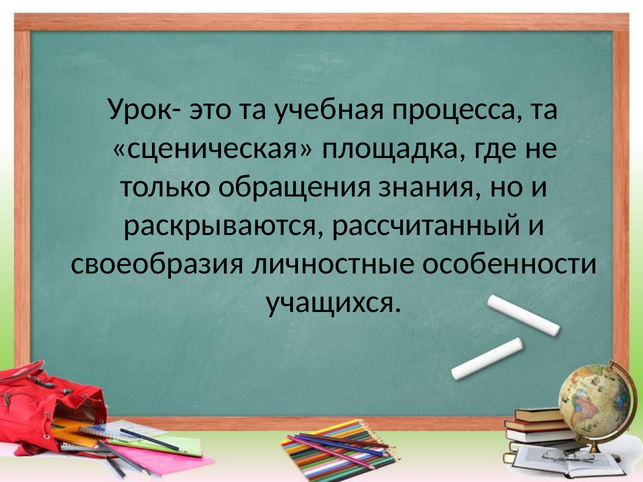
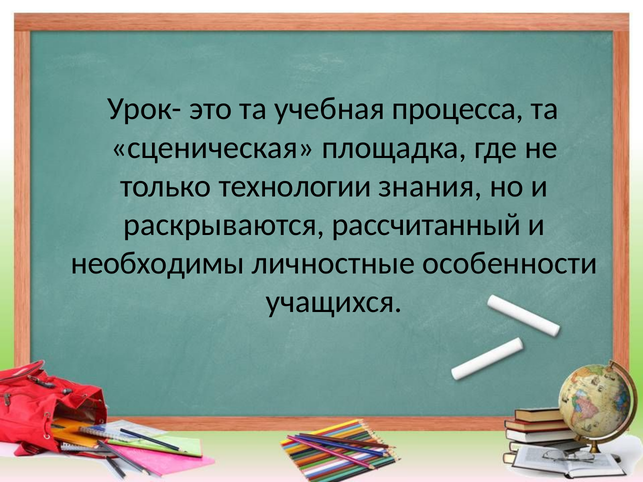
обращения: обращения -> технологии
своеобразия: своеобразия -> необходимы
